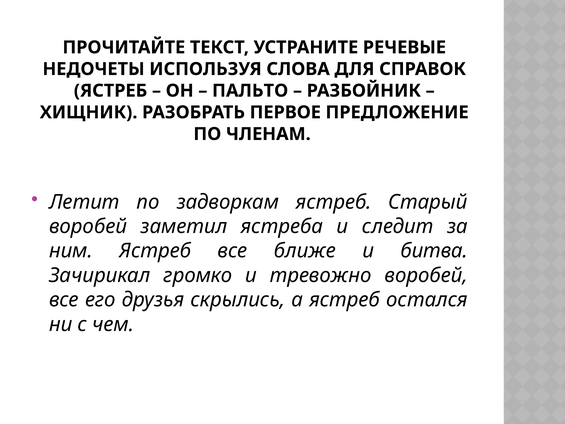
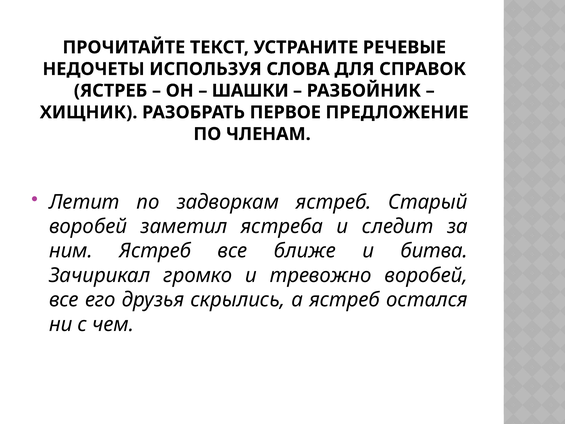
ПАЛЬТО: ПАЛЬТО -> ШАШКИ
